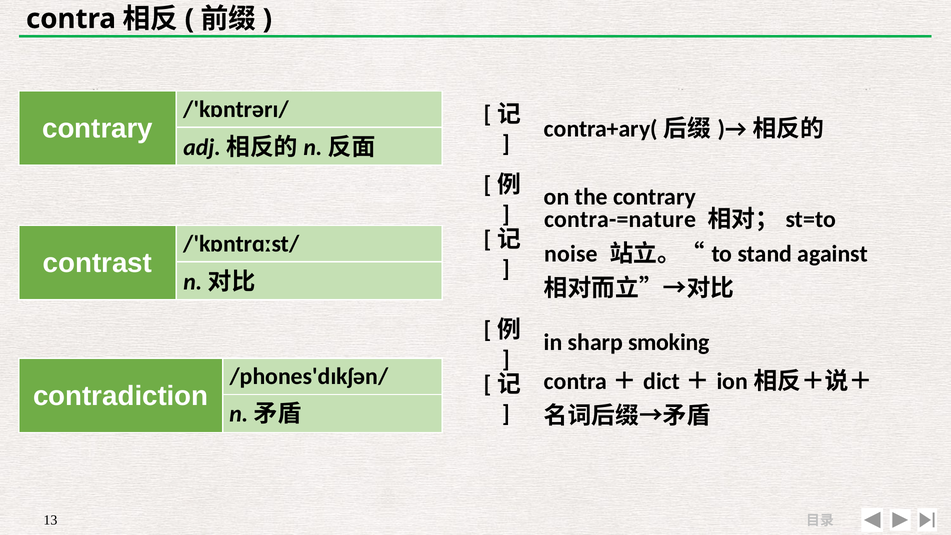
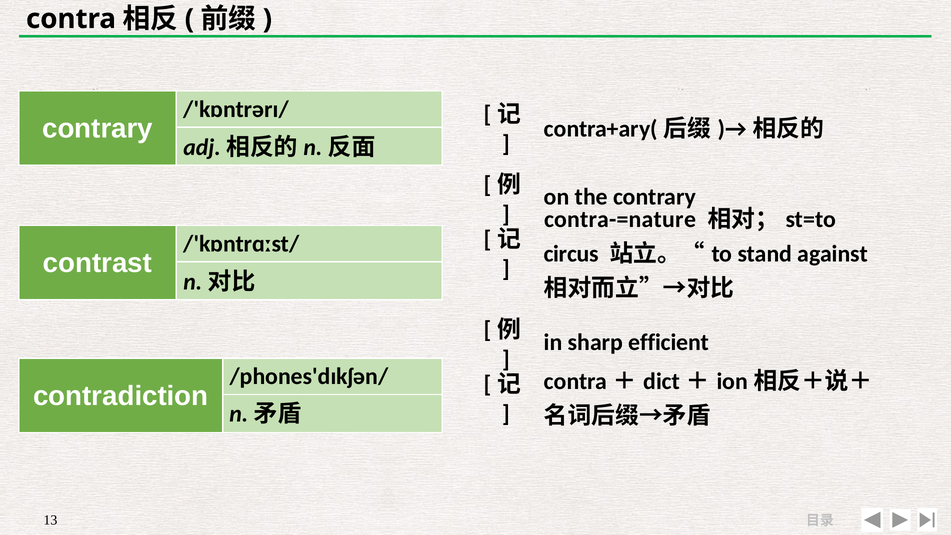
noise: noise -> circus
smoking: smoking -> efficient
